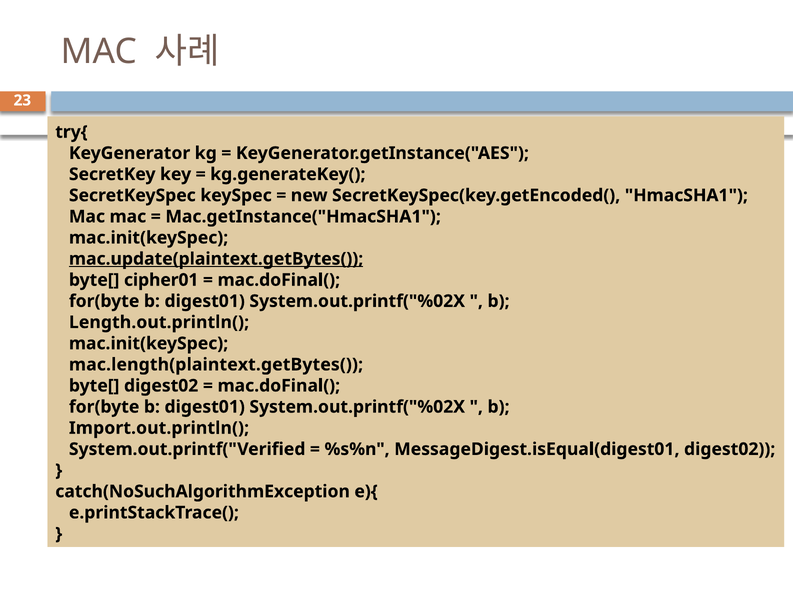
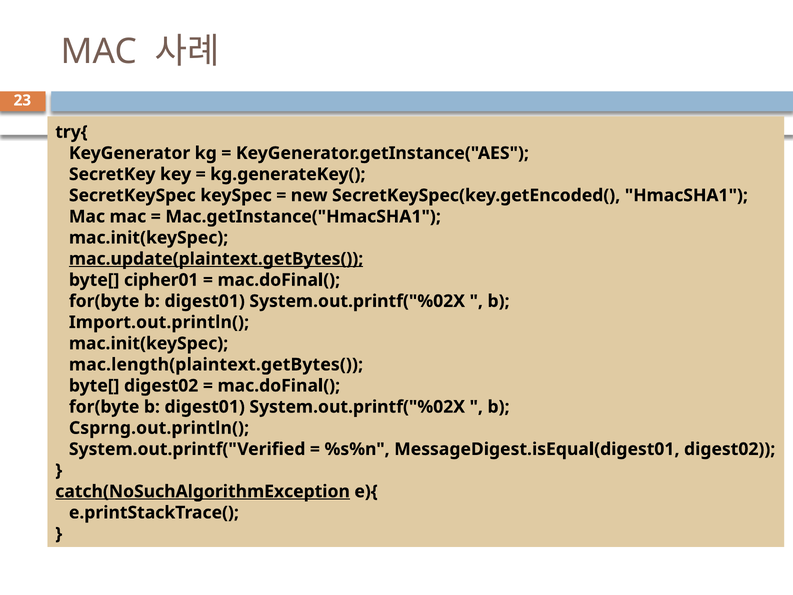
Length.out.println(: Length.out.println( -> Import.out.println(
Import.out.println(: Import.out.println( -> Csprng.out.println(
catch(NoSuchAlgorithmException underline: none -> present
